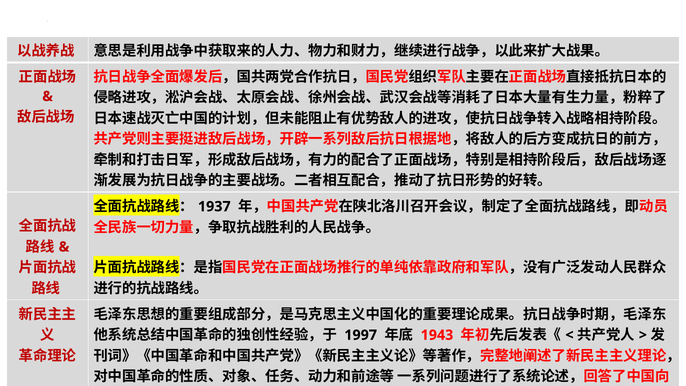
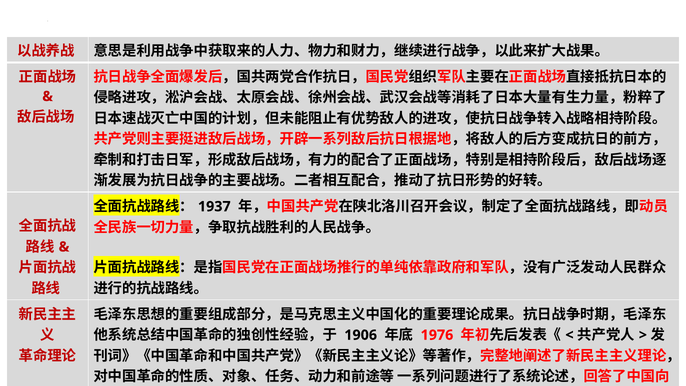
1997: 1997 -> 1906
1943: 1943 -> 1976
